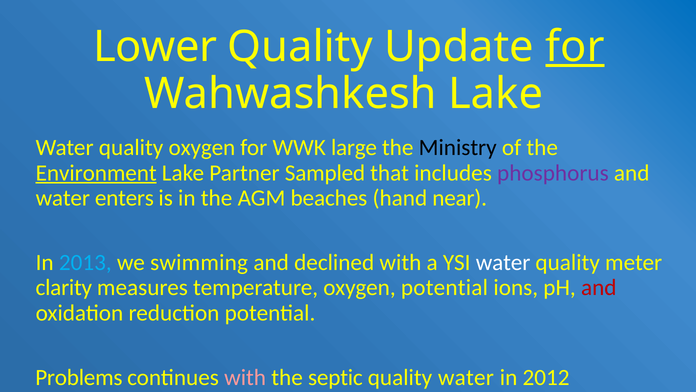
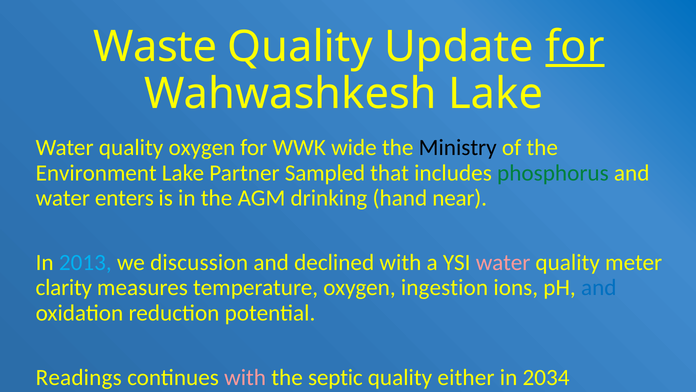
Lower: Lower -> Waste
large: large -> wide
Environment underline: present -> none
phosphorus colour: purple -> green
beaches: beaches -> drinking
swimming: swimming -> discussion
water at (503, 262) colour: white -> pink
oxygen potential: potential -> ingestion
and at (599, 287) colour: red -> blue
Problems: Problems -> Readings
quality water: water -> either
2012: 2012 -> 2034
